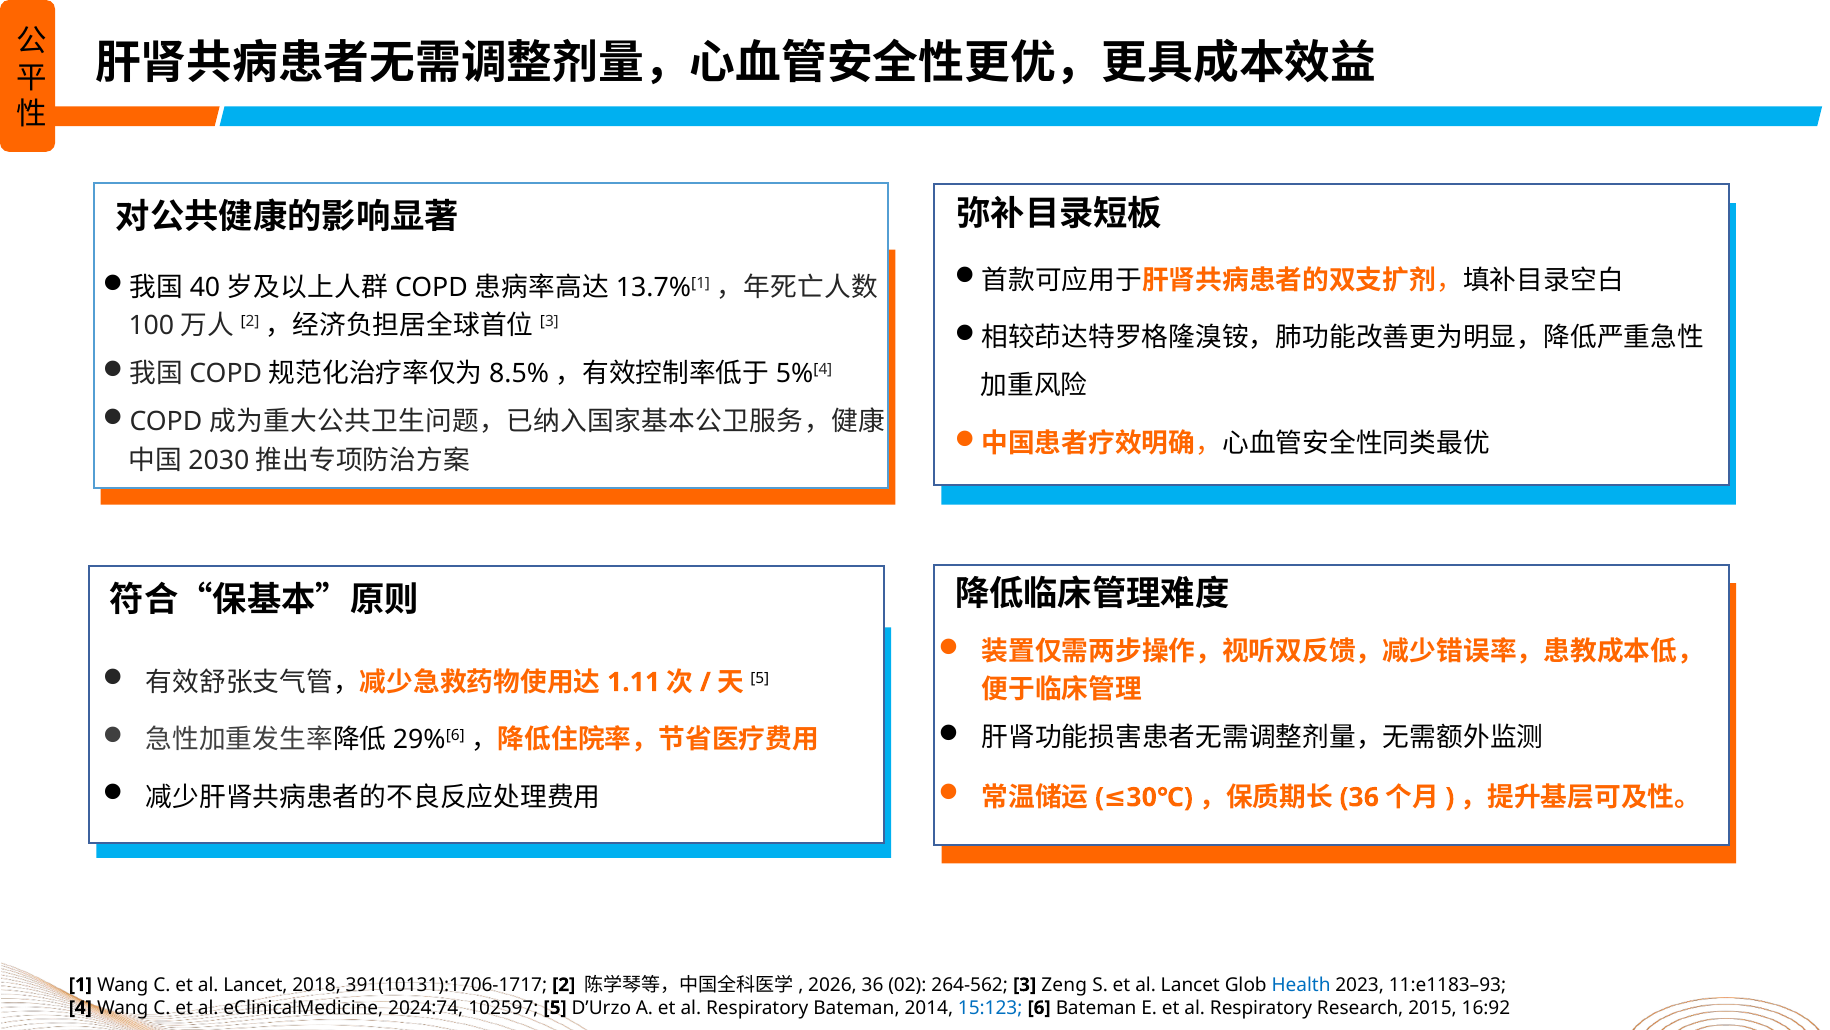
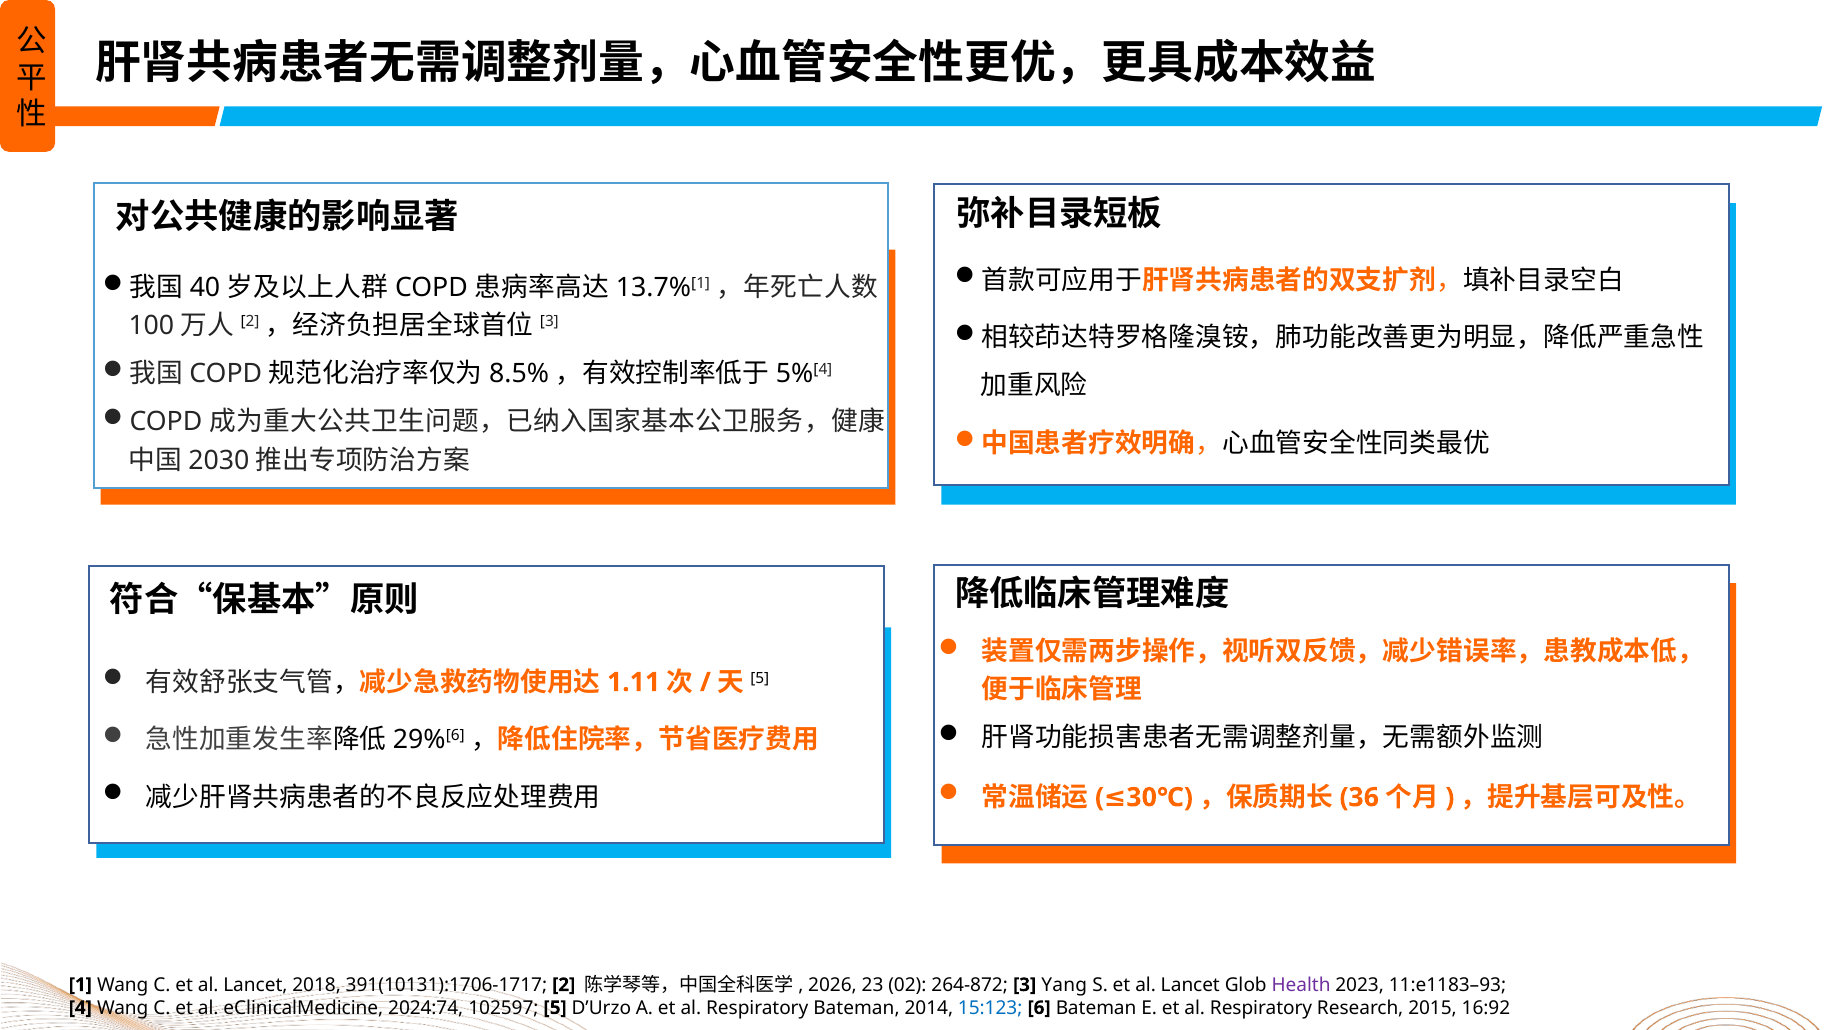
2026 36: 36 -> 23
264-562: 264-562 -> 264-872
Zeng: Zeng -> Yang
Health colour: blue -> purple
